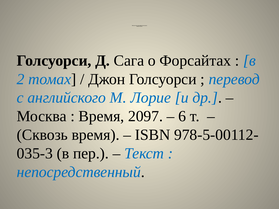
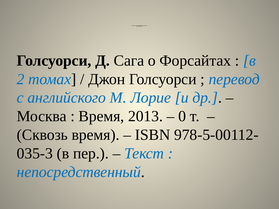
2097: 2097 -> 2013
6: 6 -> 0
